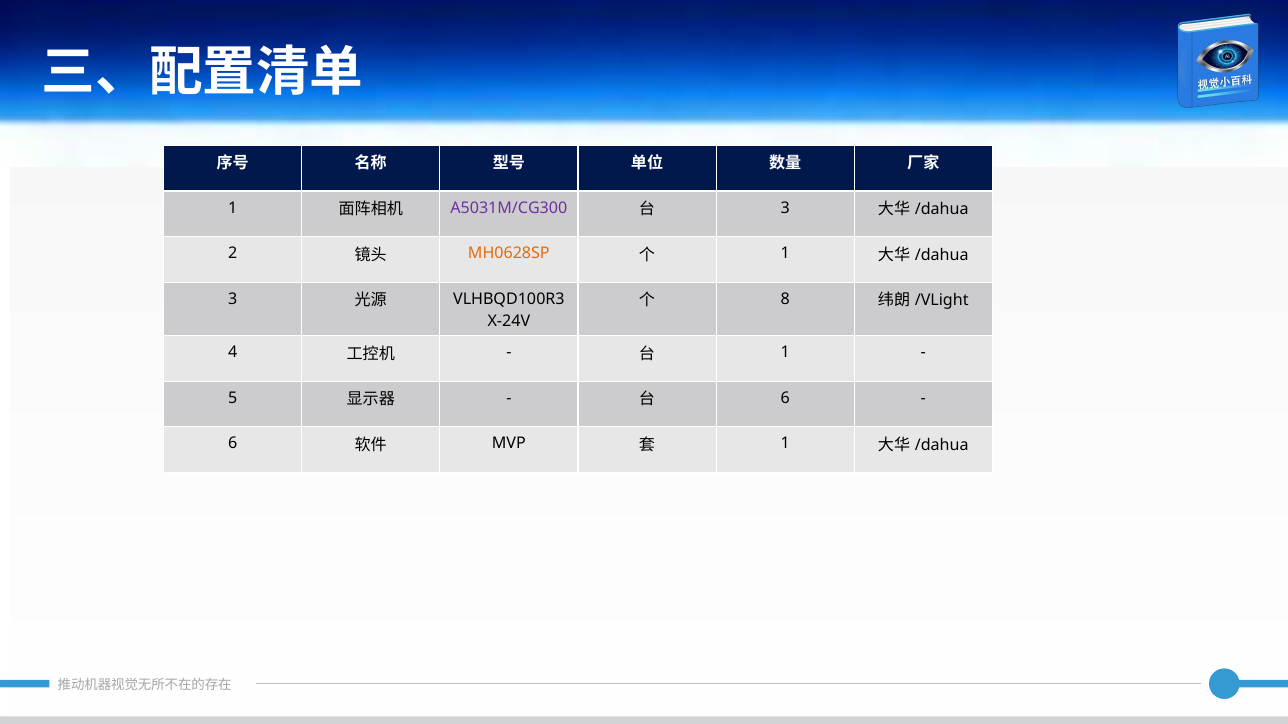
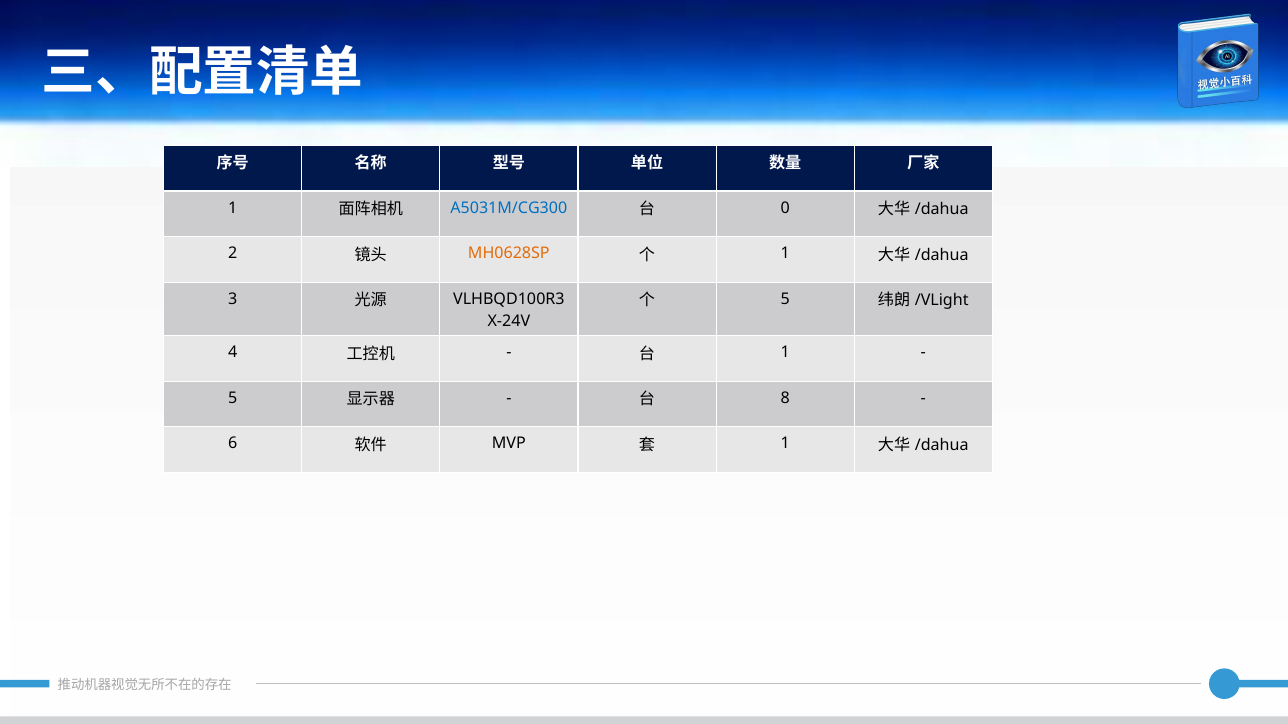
A5031M/CG300 colour: purple -> blue
3 at (785, 208): 3 -> 0
8 at (785, 299): 8 -> 5
6 at (785, 398): 6 -> 8
